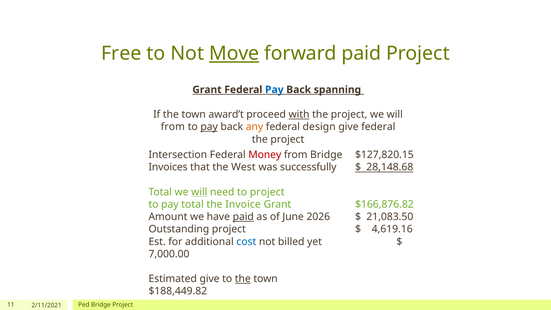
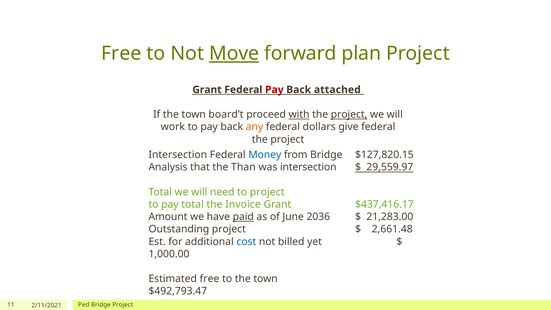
forward paid: paid -> plan
Pay at (274, 90) colour: blue -> red
spanning: spanning -> attached
award’t: award’t -> board’t
project at (349, 114) underline: none -> present
from at (173, 127): from -> work
pay at (209, 127) underline: present -> none
design: design -> dollars
Money colour: red -> blue
Invoices: Invoices -> Analysis
West: West -> Than
was successfully: successfully -> intersection
28,148.68: 28,148.68 -> 29,559.97
will at (199, 192) underline: present -> none
$166,876.82: $166,876.82 -> $437,416.17
2026: 2026 -> 2036
21,083.50: 21,083.50 -> 21,283.00
4,619.16: 4,619.16 -> 2,661.48
7,000.00: 7,000.00 -> 1,000.00
Estimated give: give -> free
the at (243, 279) underline: present -> none
$188,449.82: $188,449.82 -> $492,793.47
